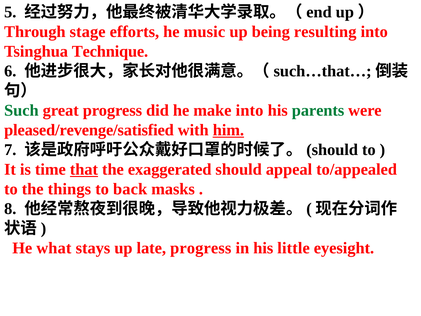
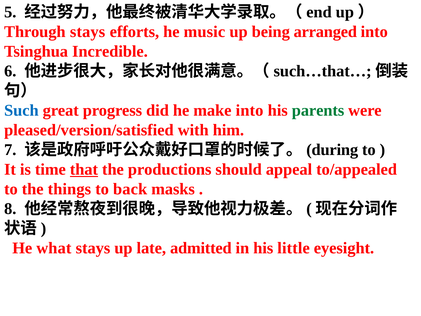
Through stage: stage -> stays
resulting: resulting -> arranged
Technique: Technique -> Incredible
Such colour: green -> blue
pleased/revenge/satisfied: pleased/revenge/satisfied -> pleased/version/satisfied
him underline: present -> none
should at (332, 150): should -> during
exaggerated: exaggerated -> productions
late progress: progress -> admitted
